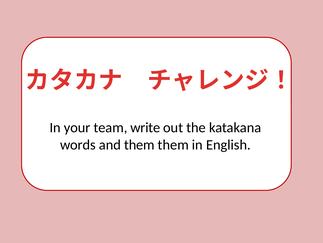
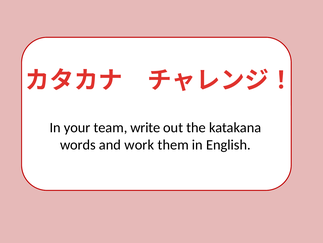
and them: them -> work
